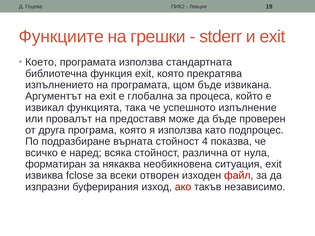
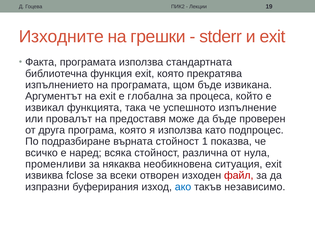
Функциите: Функциите -> Изходните
Което: Което -> Факта
4: 4 -> 1
форматиран: форматиран -> променливи
ако colour: red -> blue
